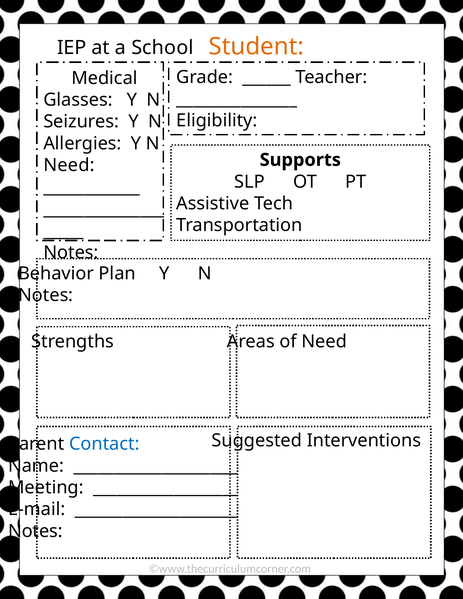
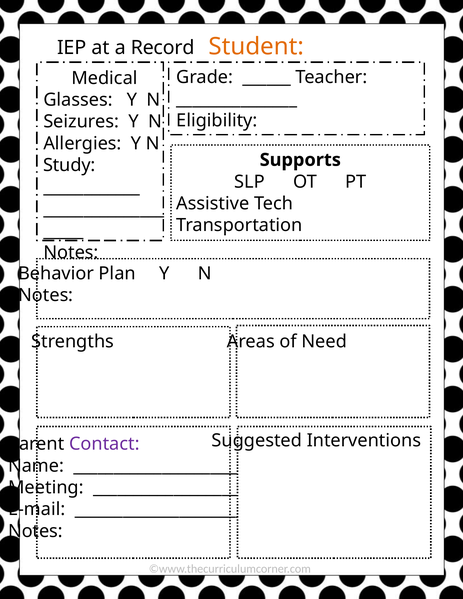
School: School -> Record
Need at (69, 165): Need -> Study
Contact colour: blue -> purple
